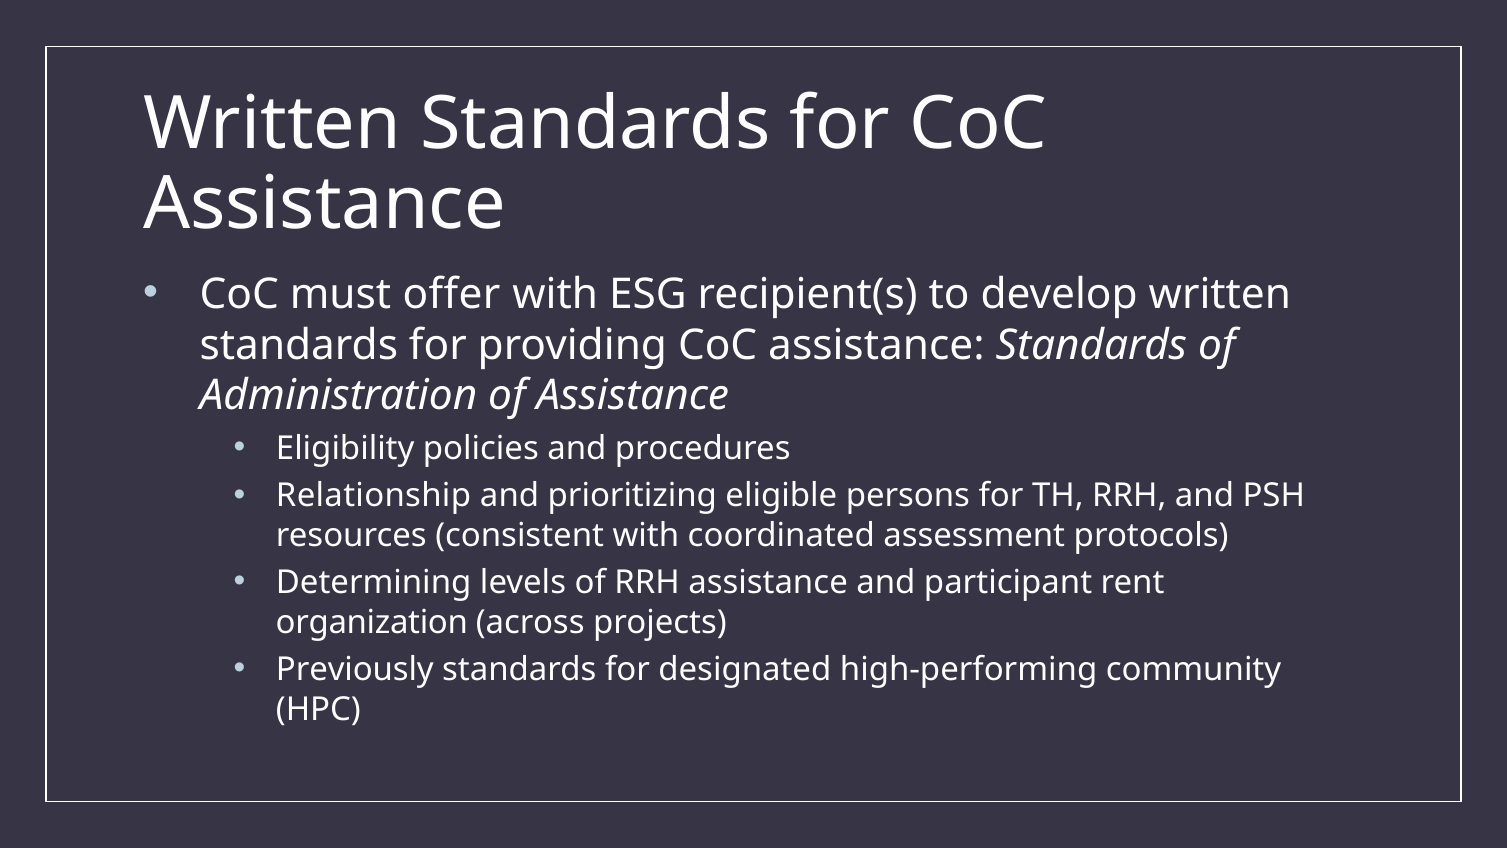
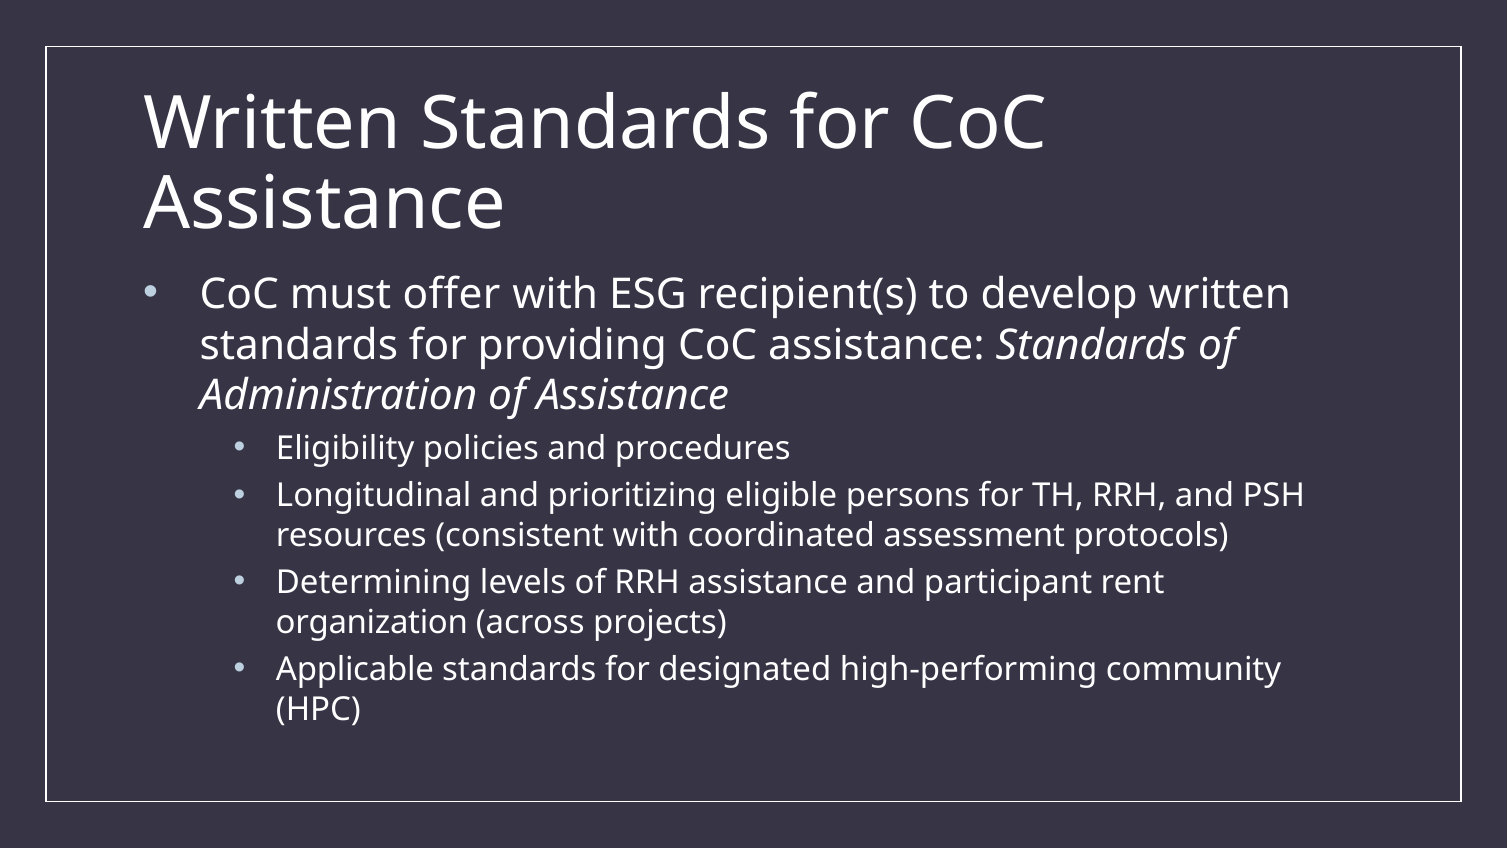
Relationship: Relationship -> Longitudinal
Previously: Previously -> Applicable
